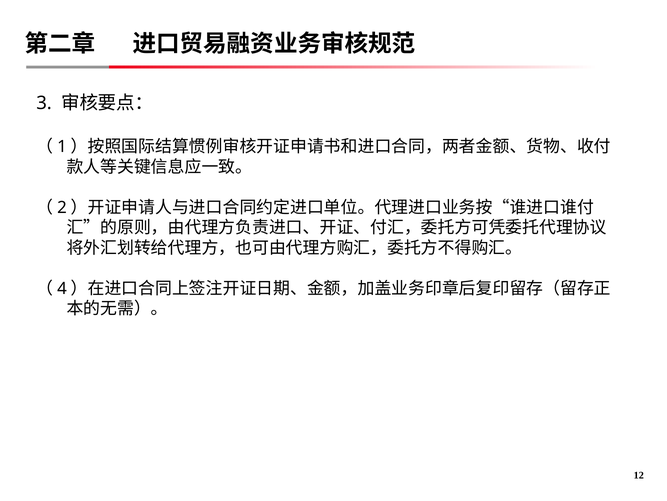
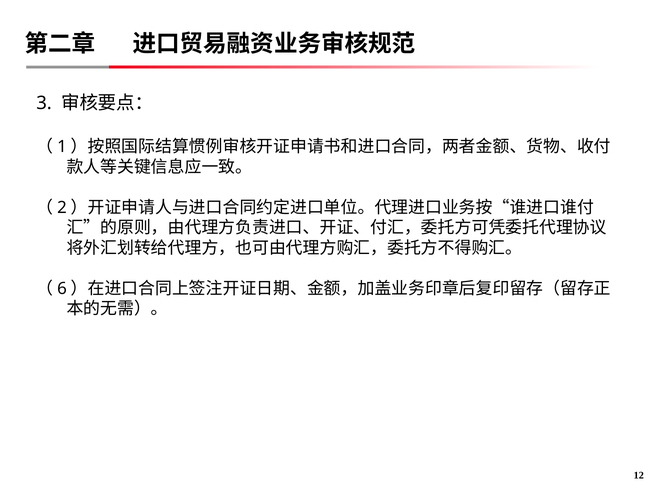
4: 4 -> 6
